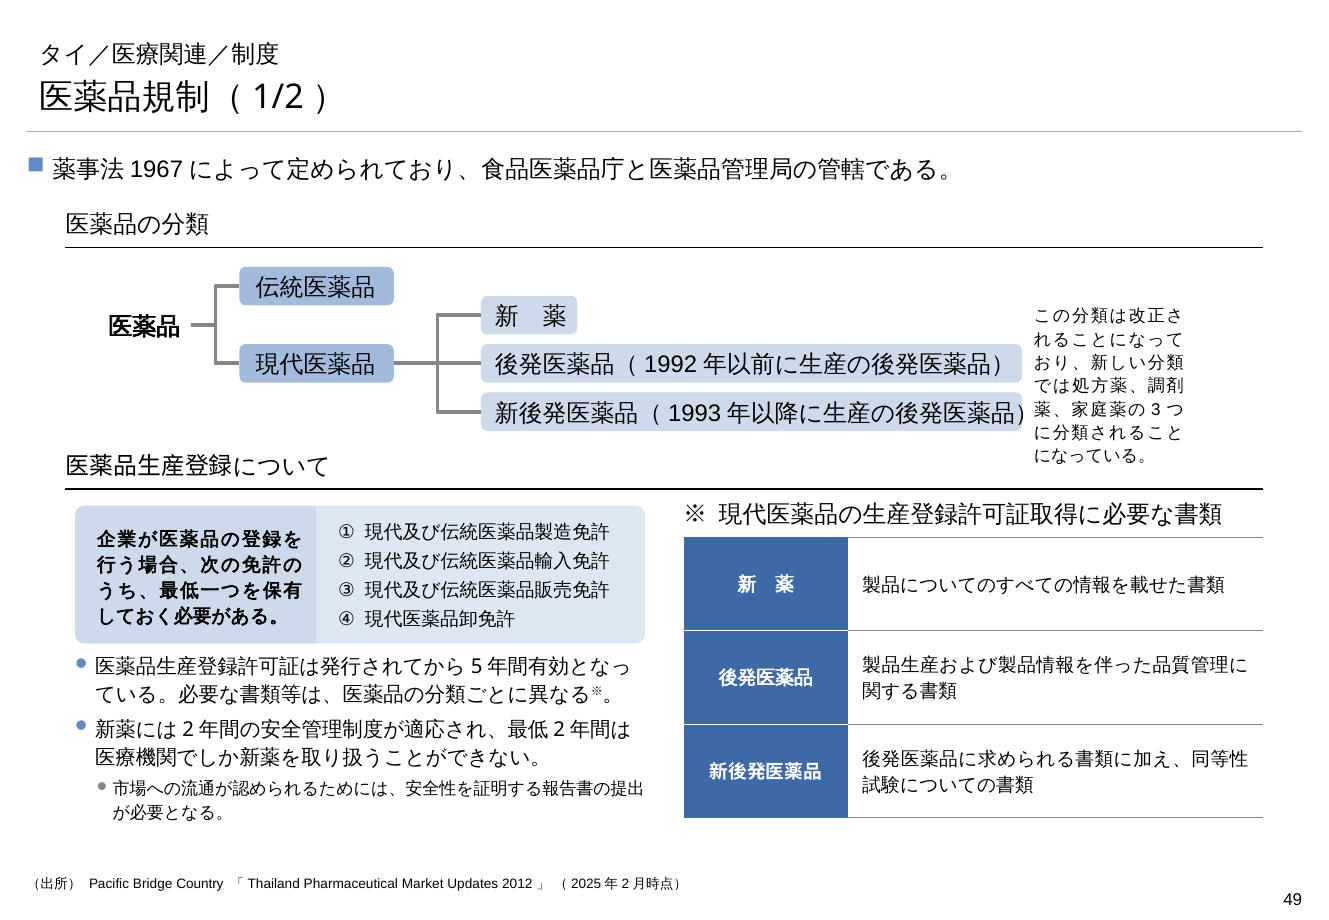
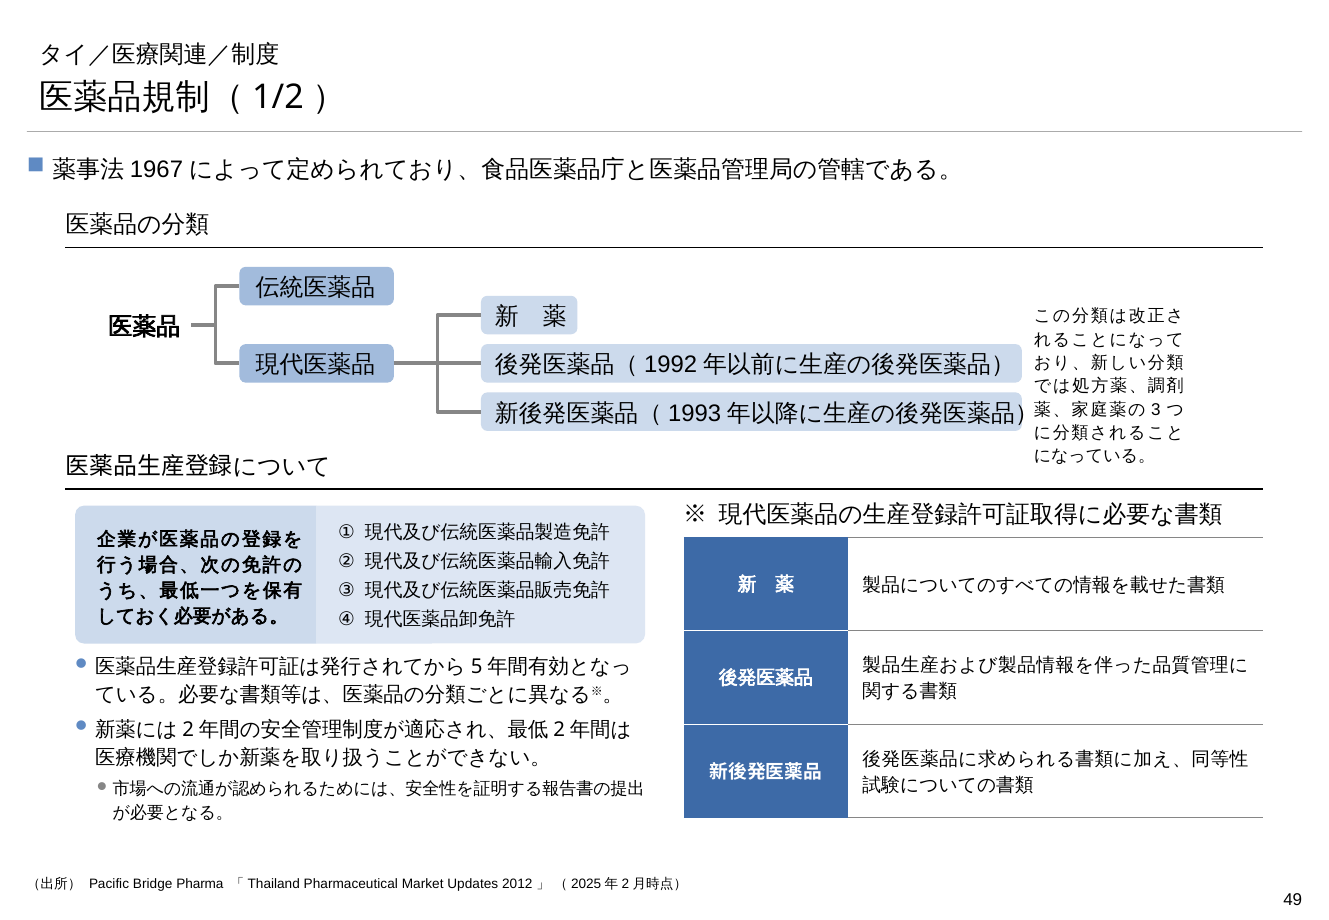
Country: Country -> Pharma
